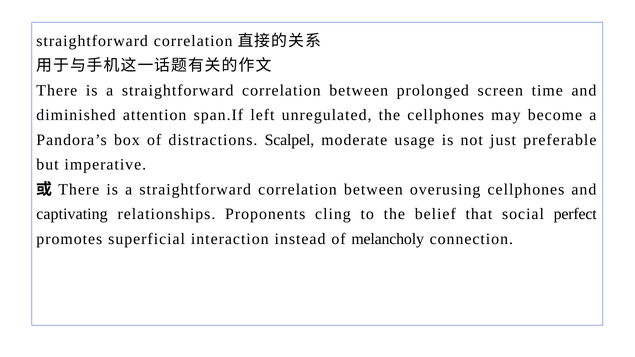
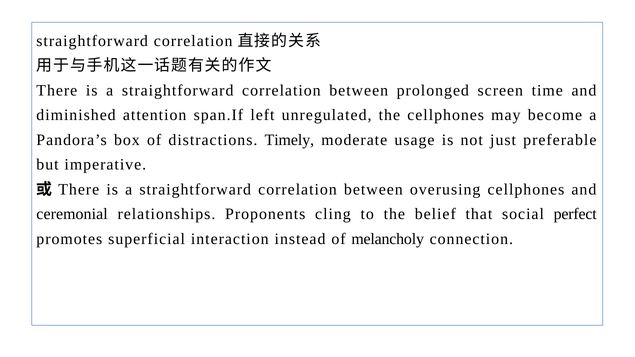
Scalpel: Scalpel -> Timely
captivating: captivating -> ceremonial
